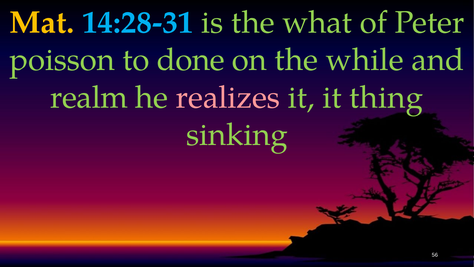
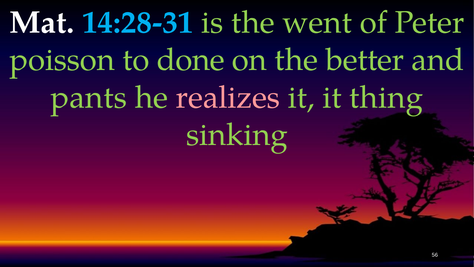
Mat colour: yellow -> white
what: what -> went
while: while -> better
realm: realm -> pants
